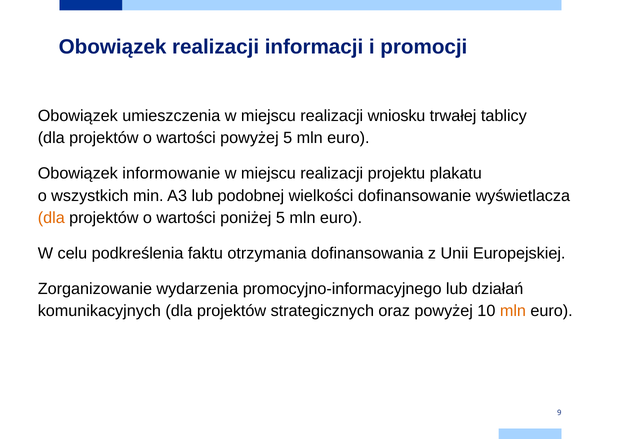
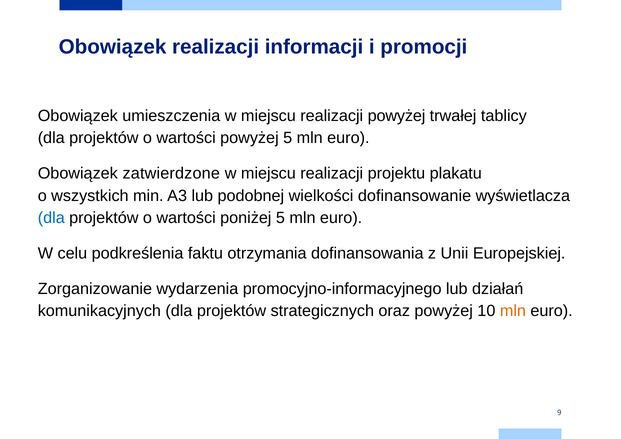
realizacji wniosku: wniosku -> powyżej
informowanie: informowanie -> zatwierdzone
dla at (51, 218) colour: orange -> blue
